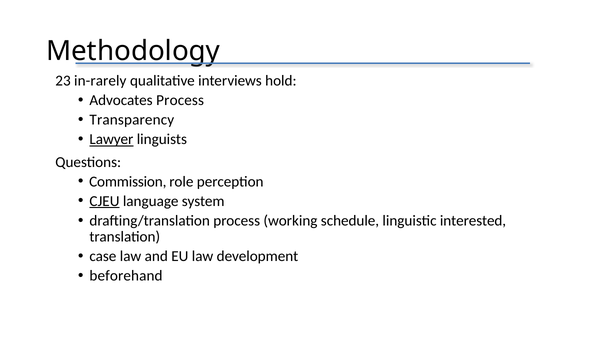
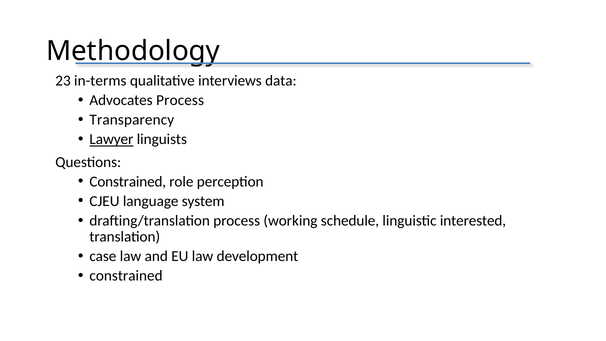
in-rarely: in-rarely -> in-terms
hold: hold -> data
Commission at (128, 182): Commission -> Constrained
CJEU underline: present -> none
beforehand at (126, 276): beforehand -> constrained
